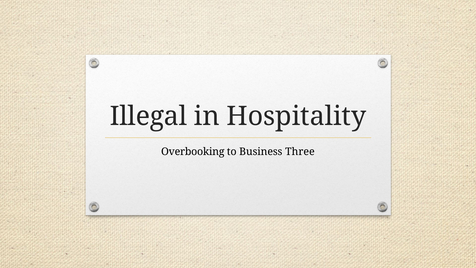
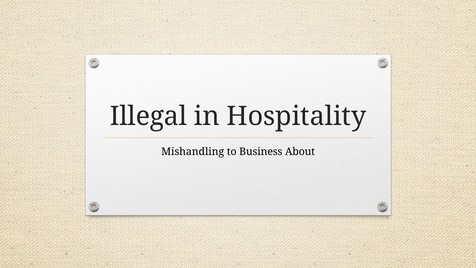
Overbooking: Overbooking -> Mishandling
Three: Three -> About
